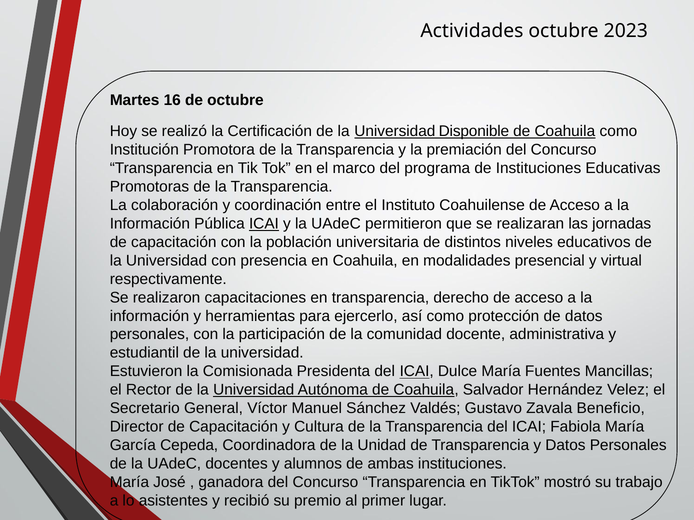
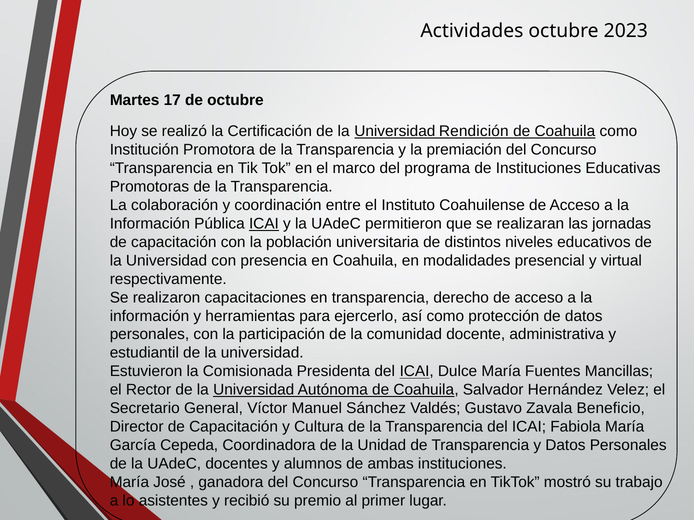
16: 16 -> 17
Disponible: Disponible -> Rendición
